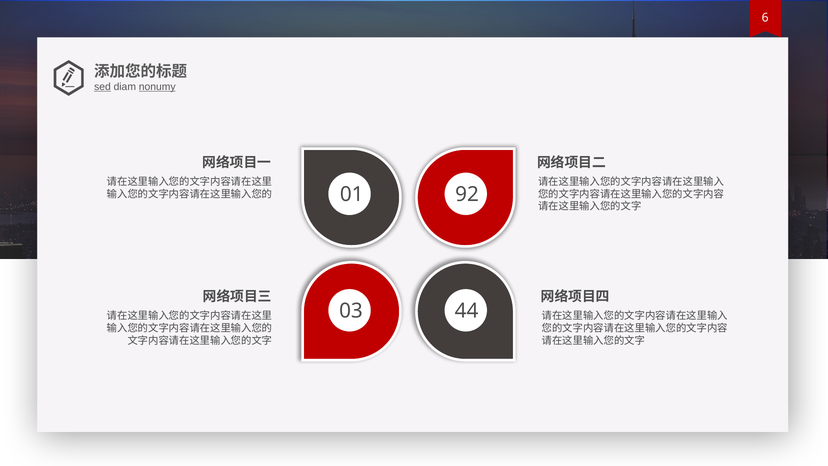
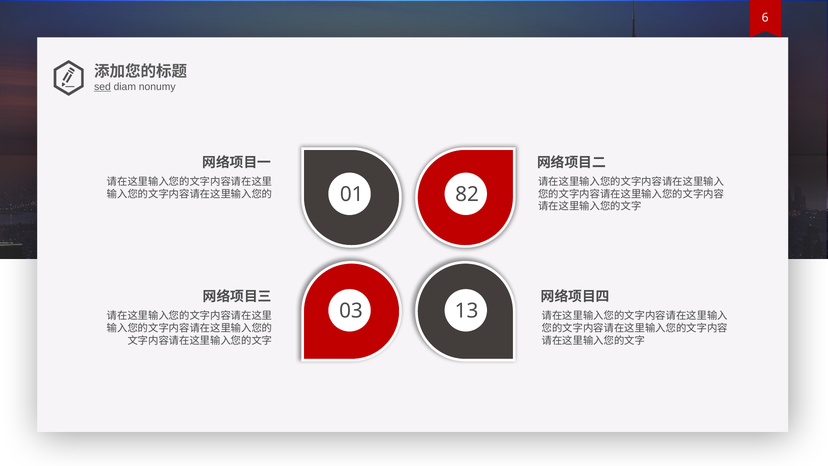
nonumy underline: present -> none
92: 92 -> 82
44: 44 -> 13
